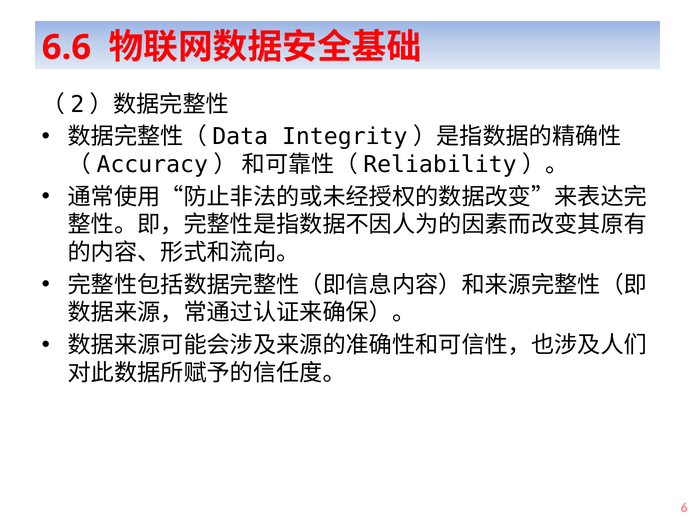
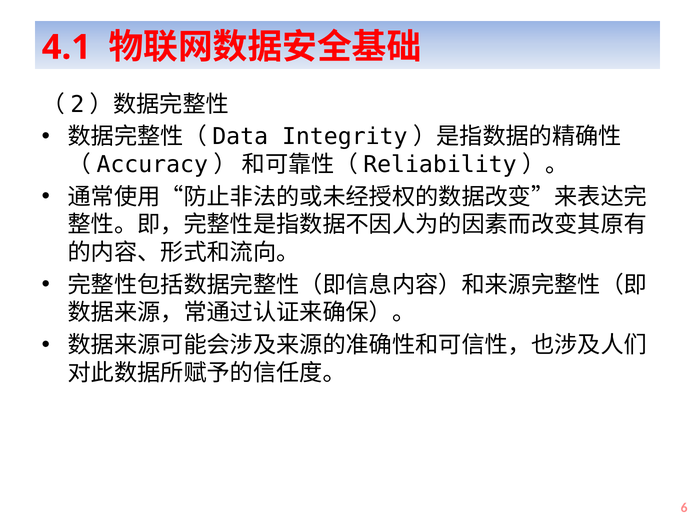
6.6: 6.6 -> 4.1
